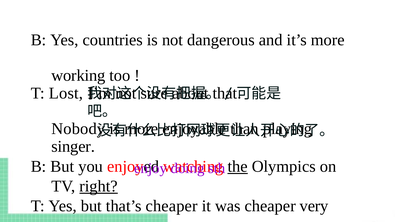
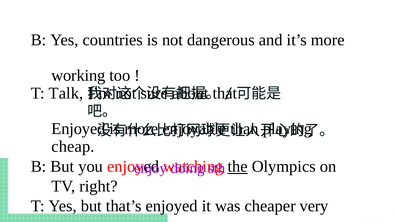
Lost: Lost -> Talk
Nobody at (78, 129): Nobody -> Enjoyed
singer: singer -> cheap
right underline: present -> none
that’s cheaper: cheaper -> enjoyed
